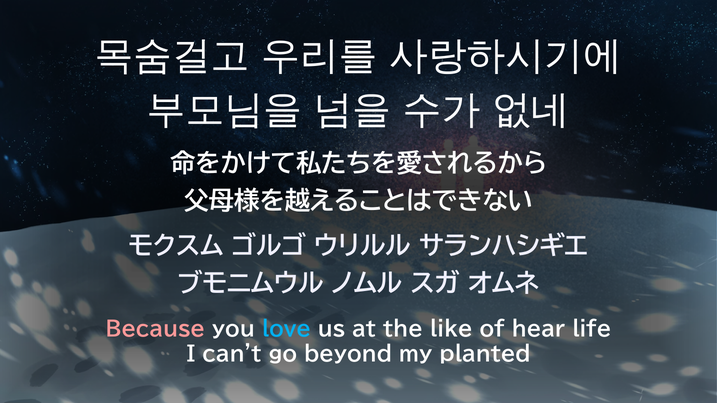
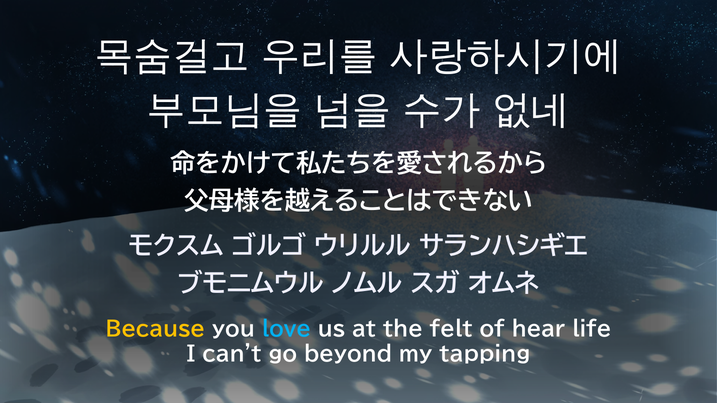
Because colour: pink -> yellow
like: like -> felt
planted: planted -> tapping
